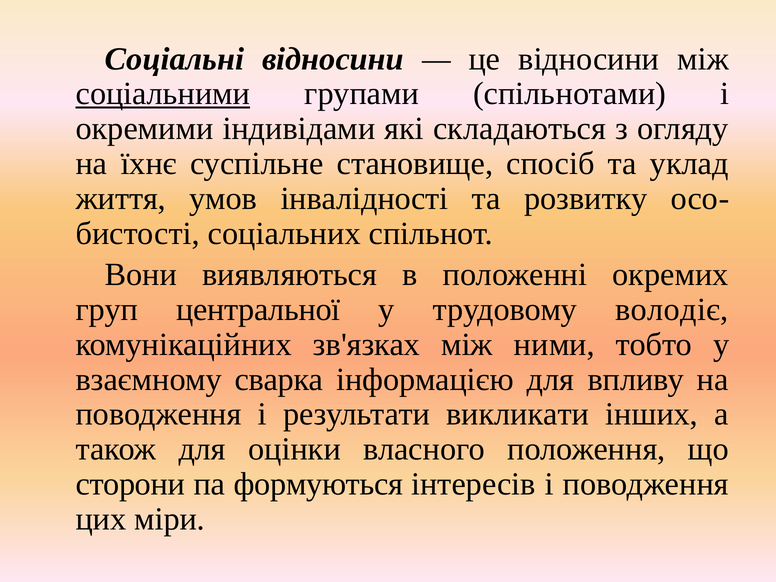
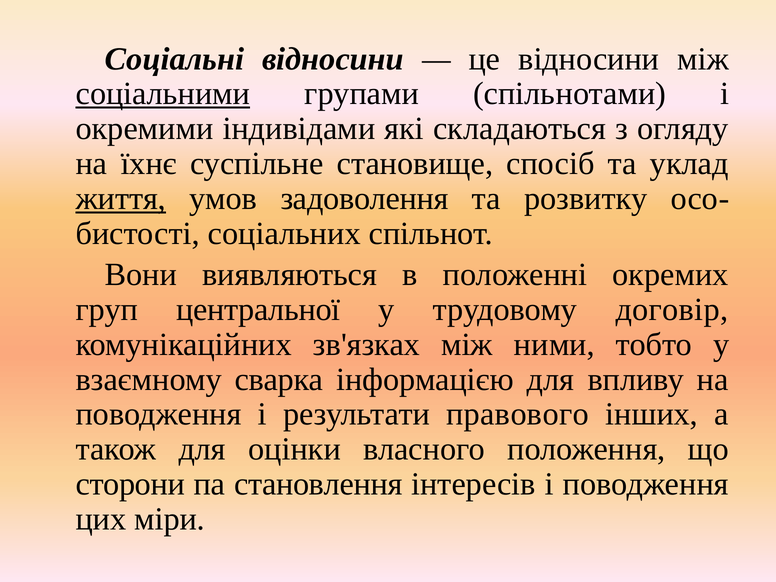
життя underline: none -> present
інвалідності: інвалідності -> задоволення
володіє: володіє -> договір
викликати: викликати -> правового
формуються: формуються -> становлення
